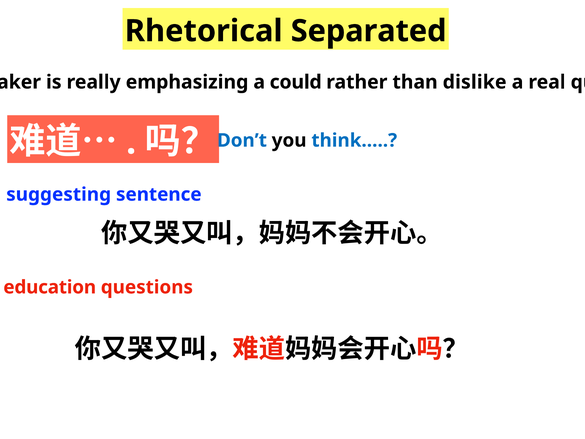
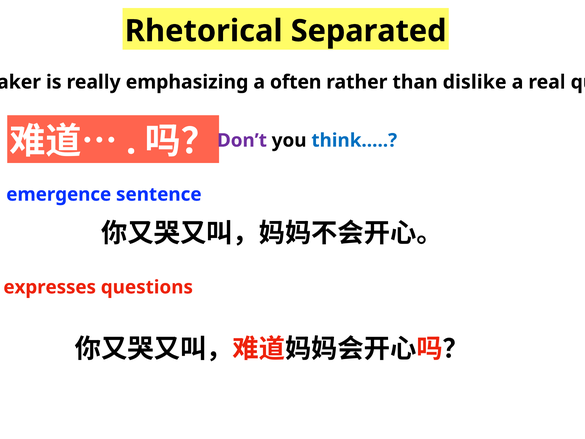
could: could -> often
Don’t colour: blue -> purple
suggesting: suggesting -> emergence
education: education -> expresses
